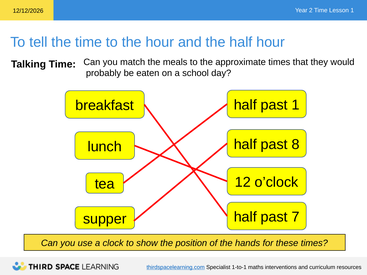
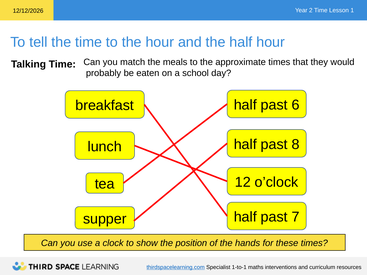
past 1: 1 -> 6
